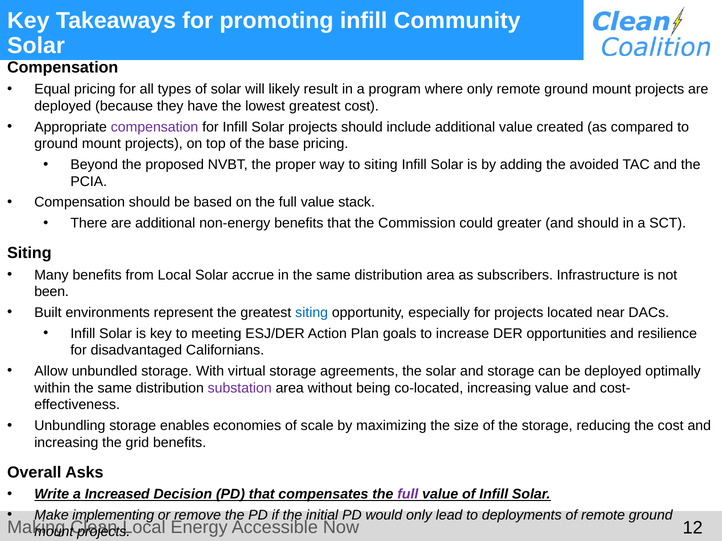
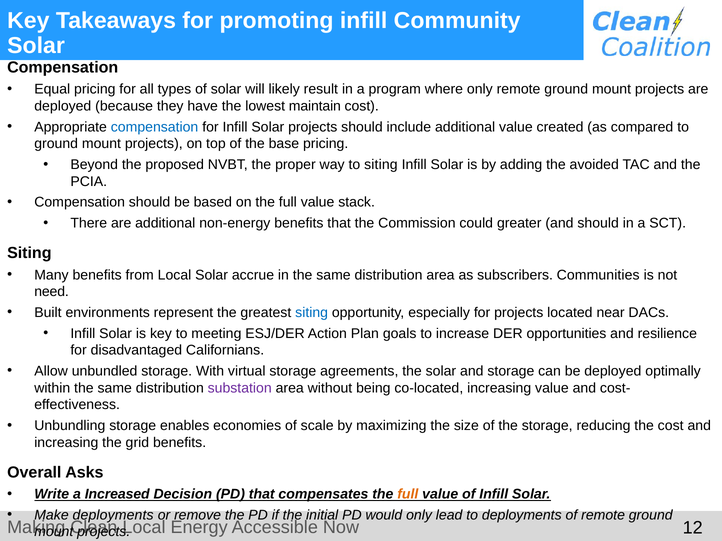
lowest greatest: greatest -> maintain
compensation at (155, 127) colour: purple -> blue
Infrastructure: Infrastructure -> Communities
been: been -> need
full at (408, 495) colour: purple -> orange
Make implementing: implementing -> deployments
